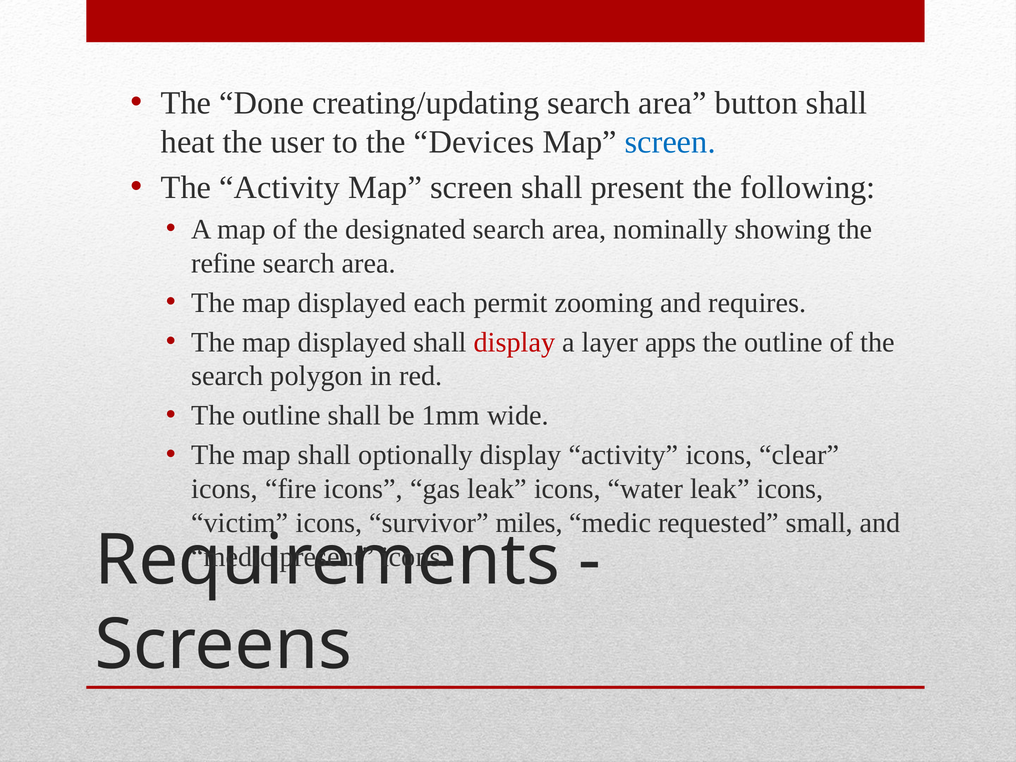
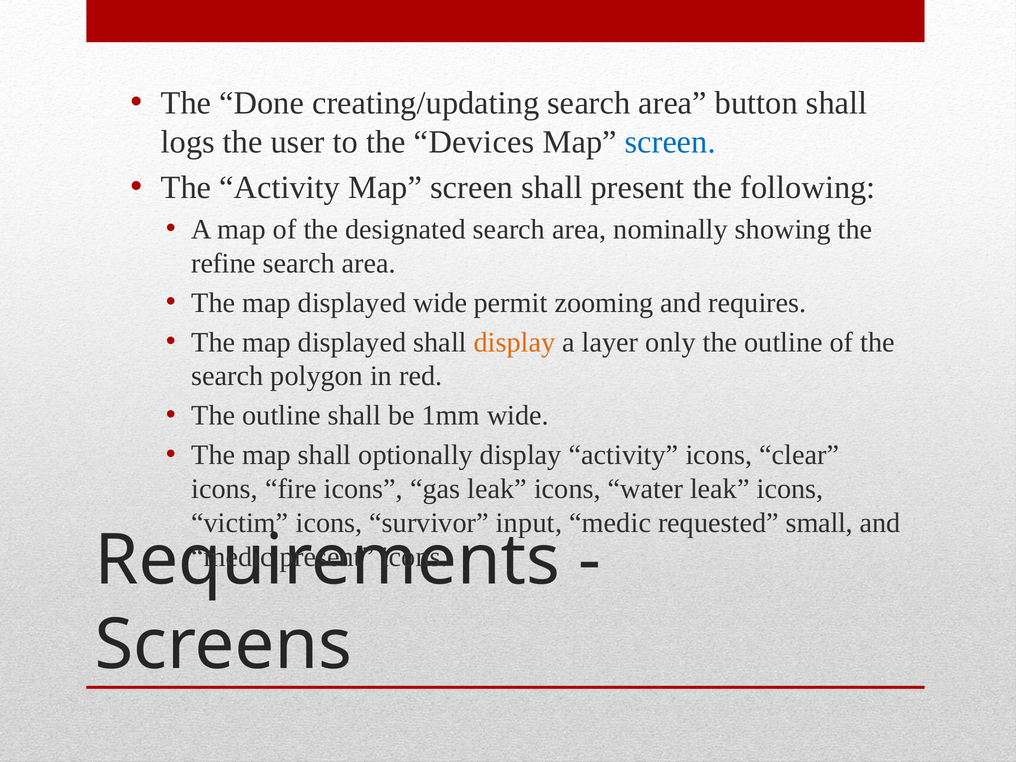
heat: heat -> logs
displayed each: each -> wide
display at (514, 342) colour: red -> orange
apps: apps -> only
miles: miles -> input
